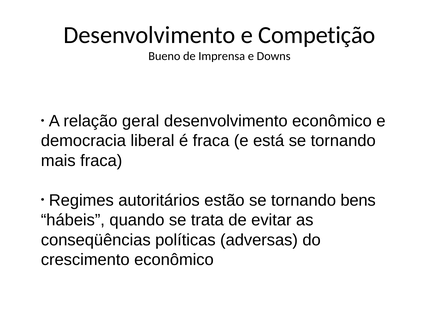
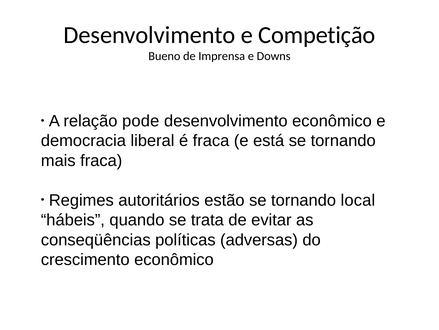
geral: geral -> pode
bens: bens -> local
